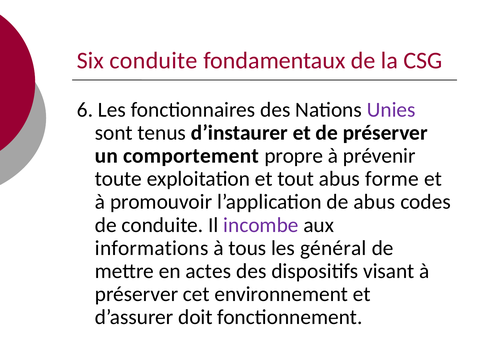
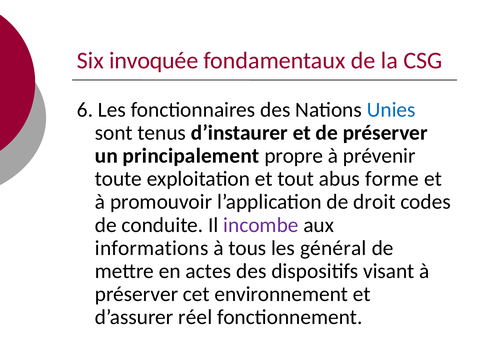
Six conduite: conduite -> invoquée
Unies colour: purple -> blue
comportement: comportement -> principalement
de abus: abus -> droit
doit: doit -> réel
